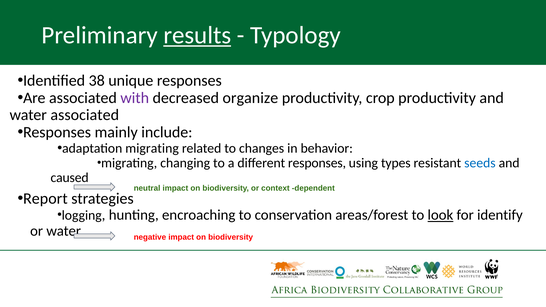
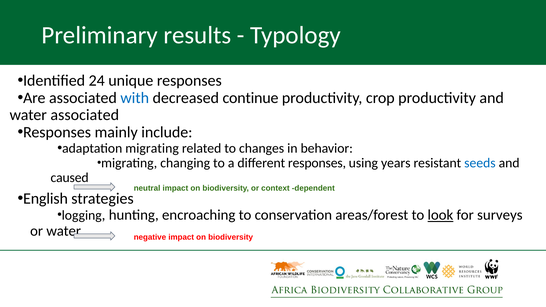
results underline: present -> none
38: 38 -> 24
with colour: purple -> blue
organize: organize -> continue
types: types -> years
Report: Report -> English
identify: identify -> surveys
